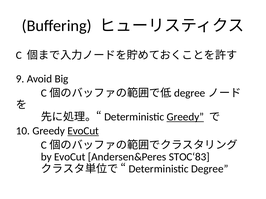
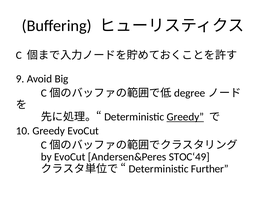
EvoCut at (83, 131) underline: present -> none
STOC‘83: STOC‘83 -> STOC‘49
Degree: Degree -> Further
